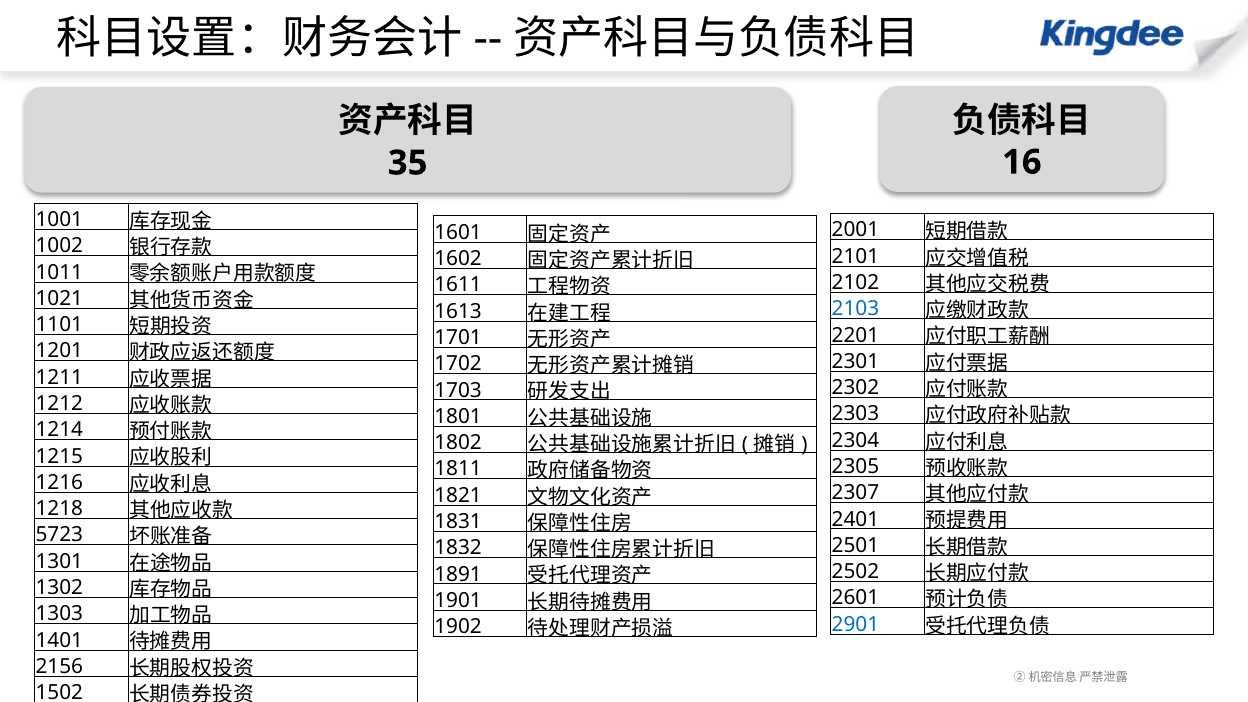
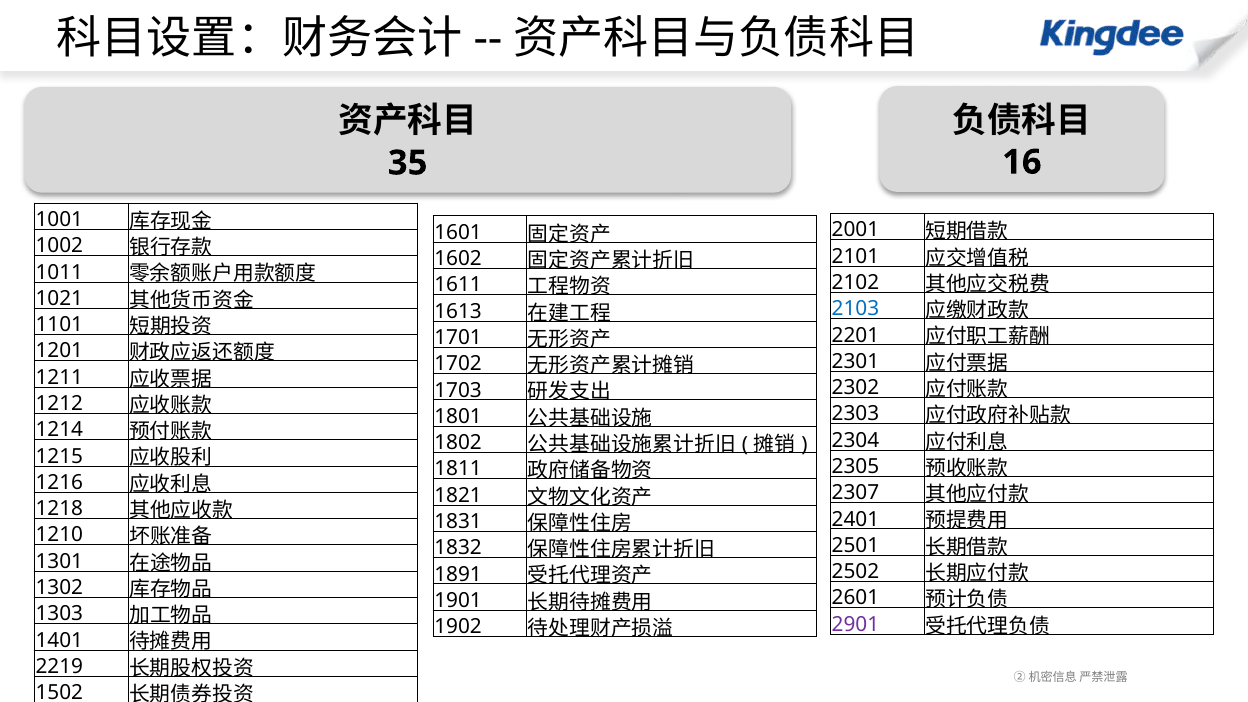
5723: 5723 -> 1210
2901 colour: blue -> purple
2156: 2156 -> 2219
